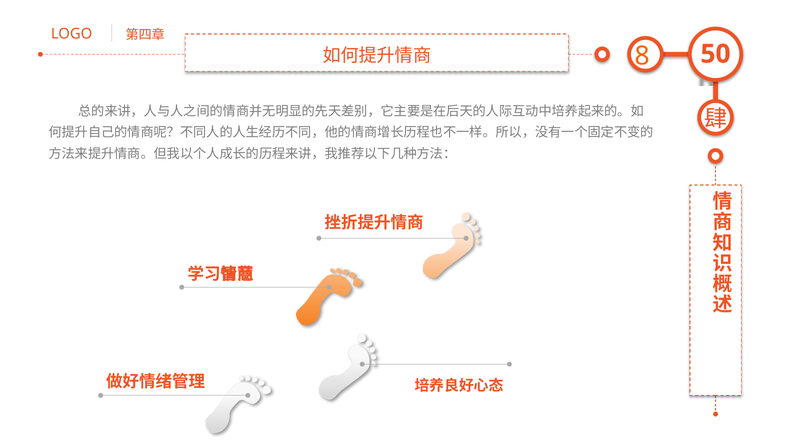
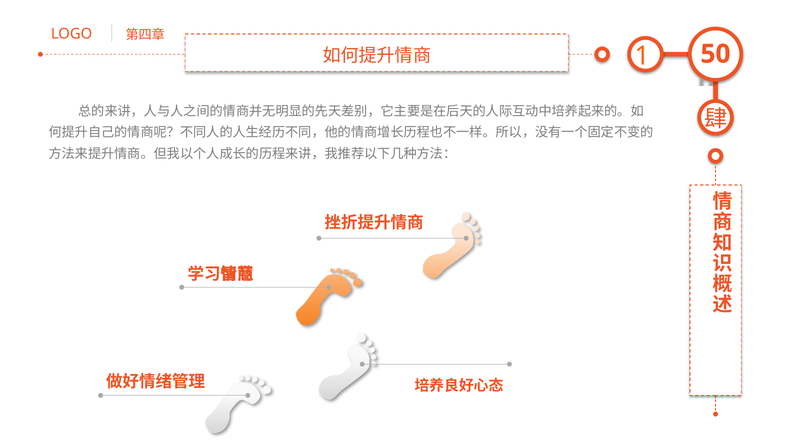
8: 8 -> 1
